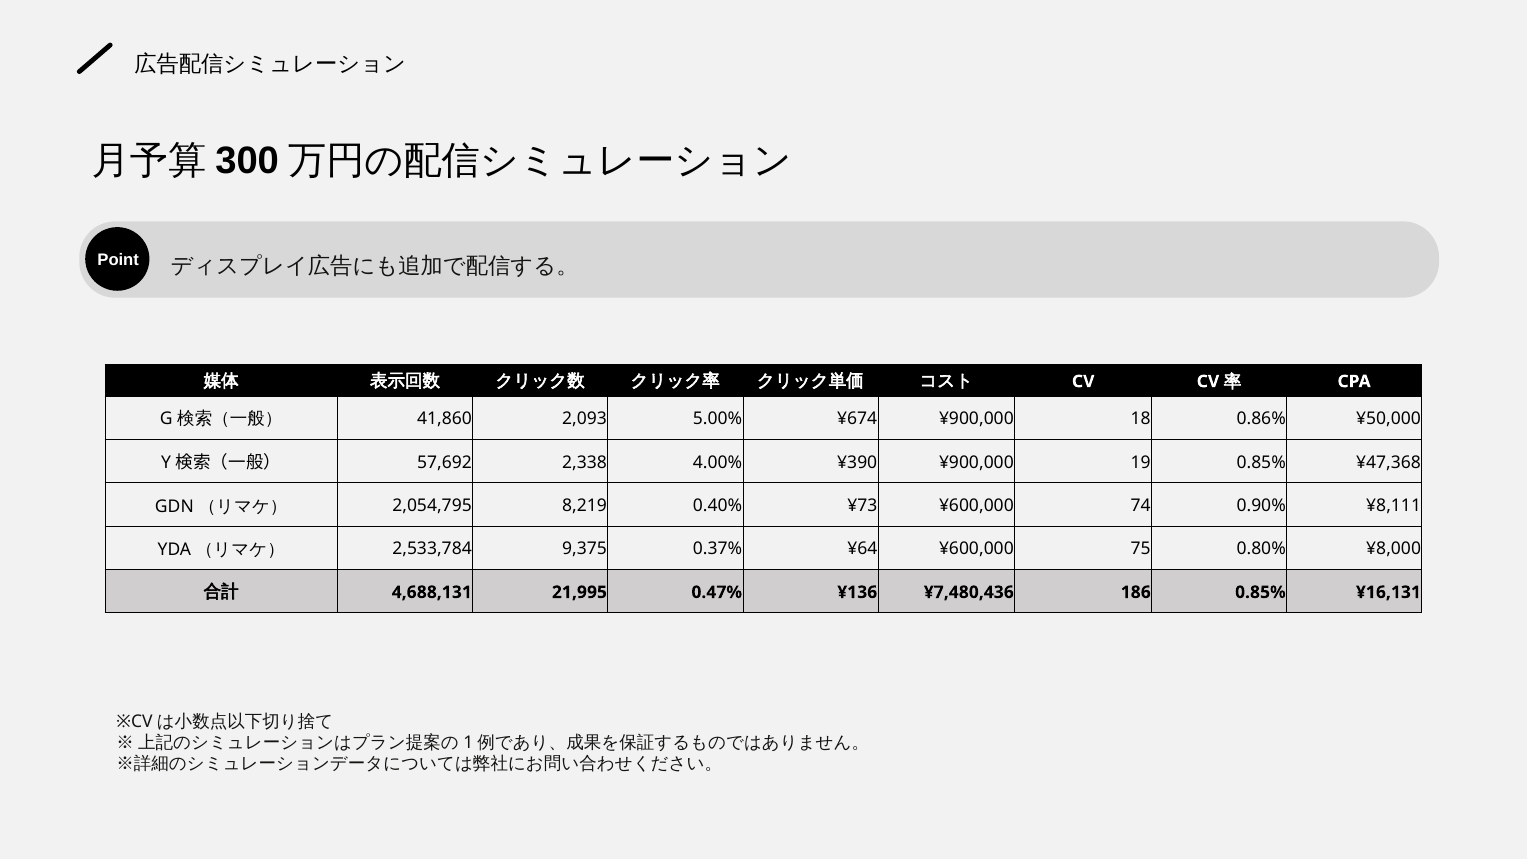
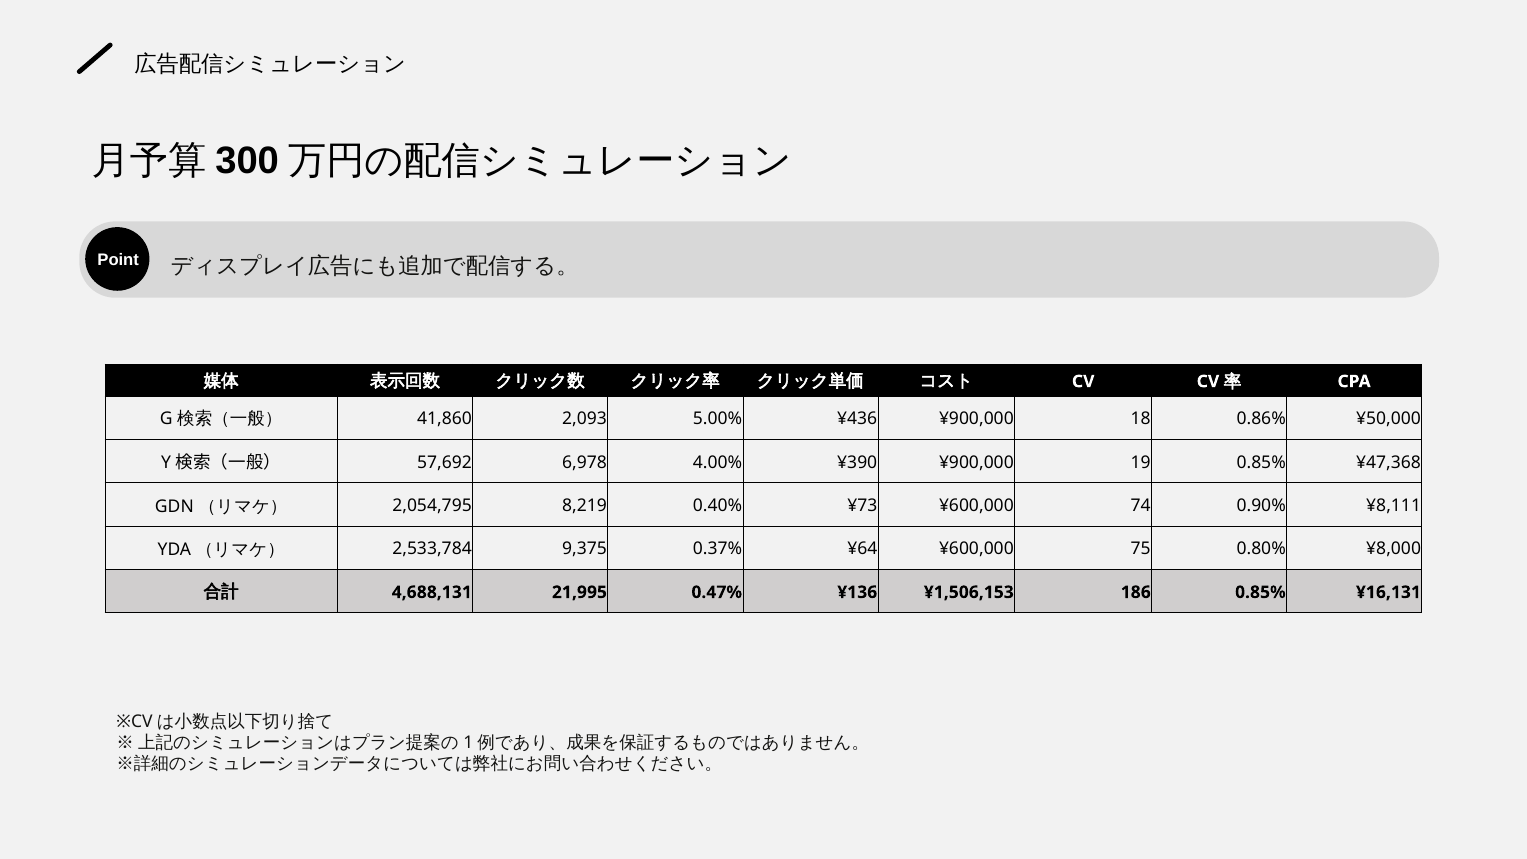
¥674: ¥674 -> ¥436
2,338: 2,338 -> 6,978
¥7,480,436: ¥7,480,436 -> ¥1,506,153
